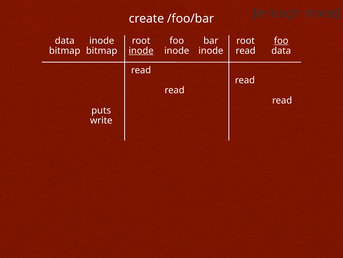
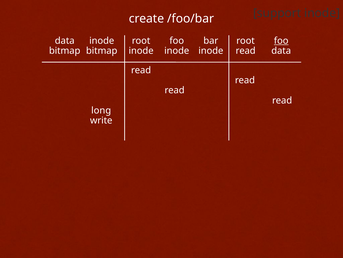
enough: enough -> support
inode at (141, 51) underline: present -> none
puts: puts -> long
